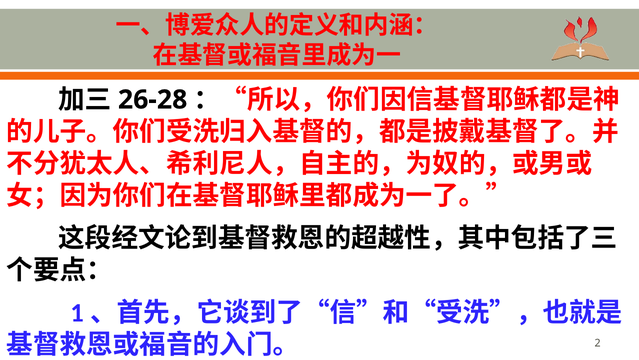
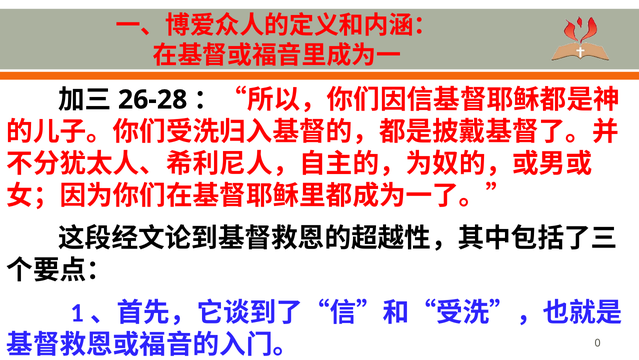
2: 2 -> 0
